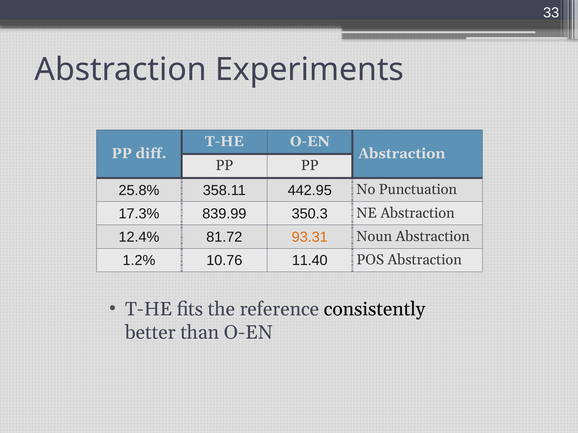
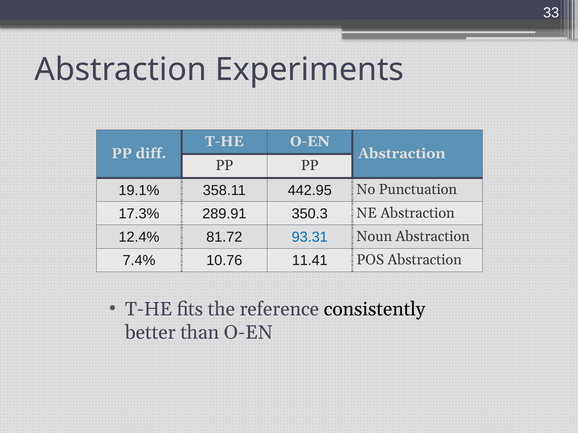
25.8%: 25.8% -> 19.1%
839.99: 839.99 -> 289.91
93.31 colour: orange -> blue
1.2%: 1.2% -> 7.4%
11.40: 11.40 -> 11.41
